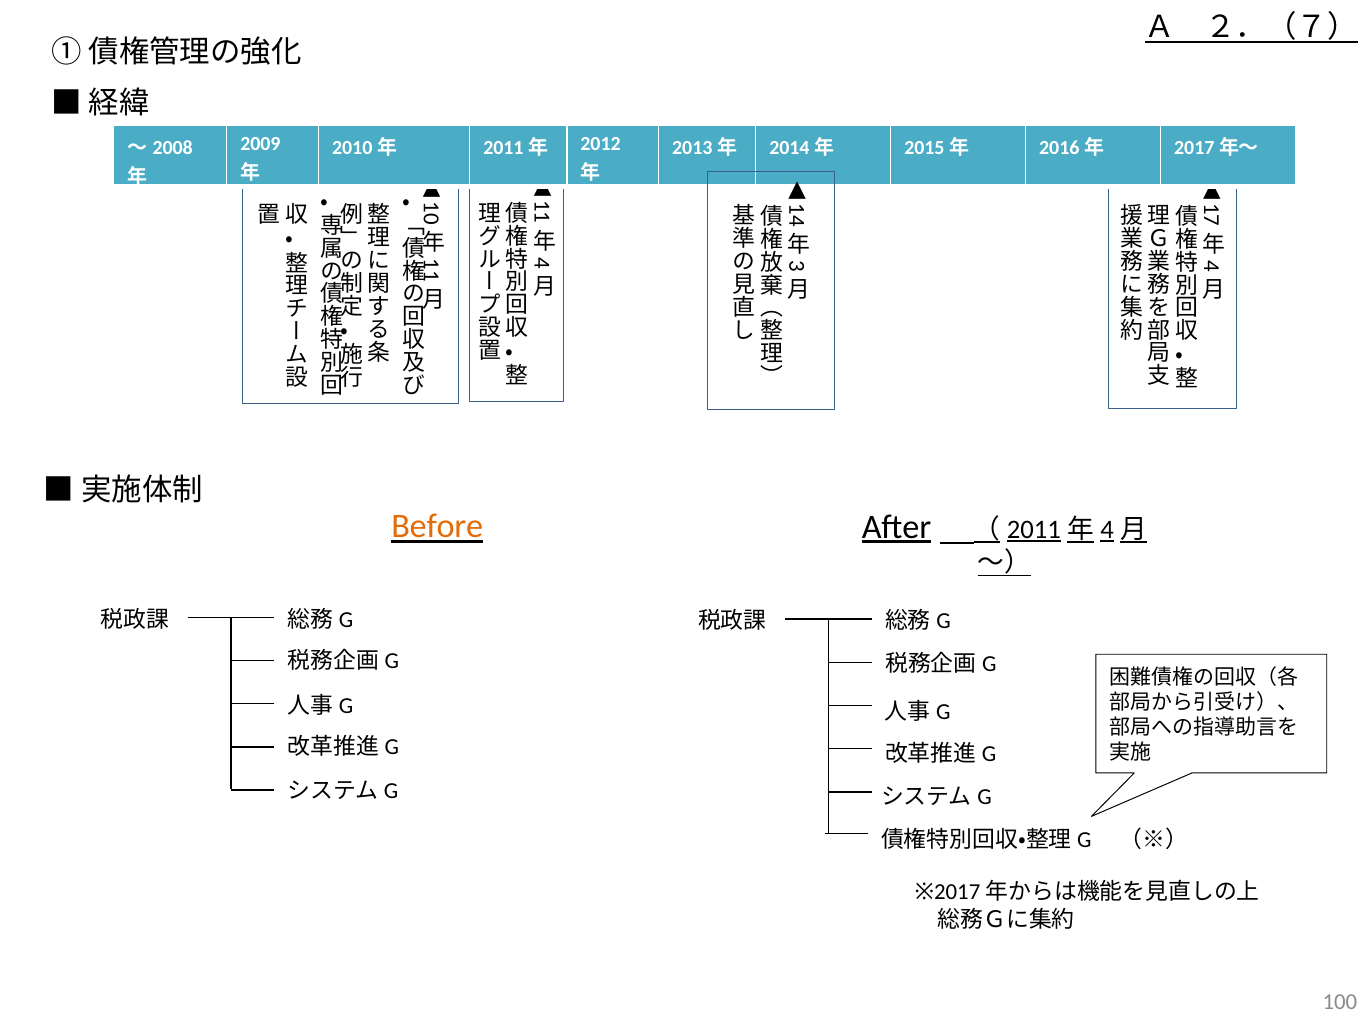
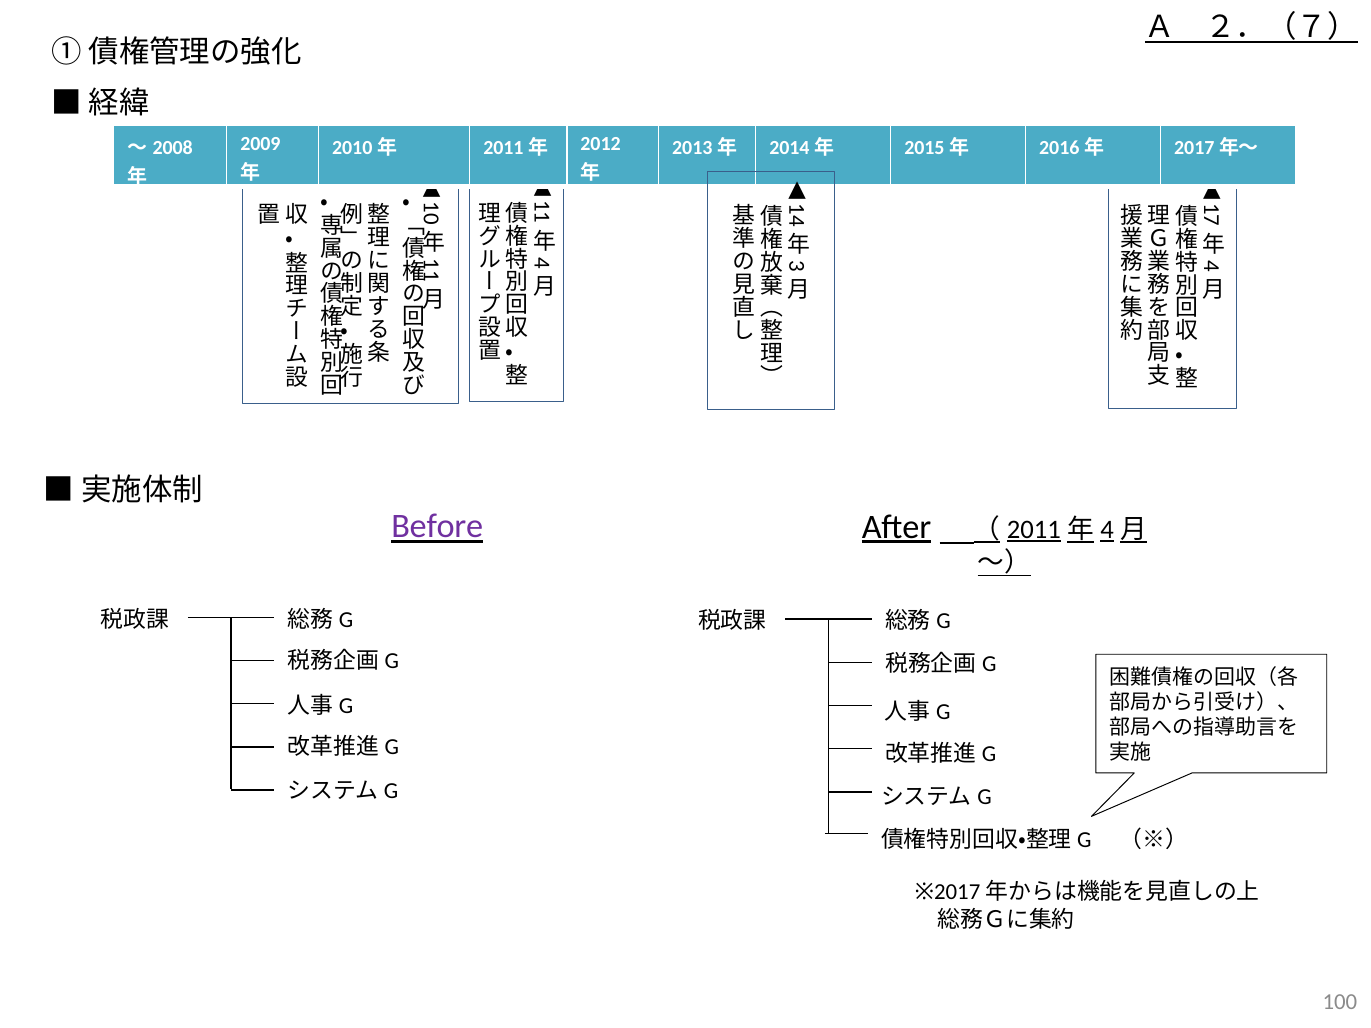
Before colour: orange -> purple
